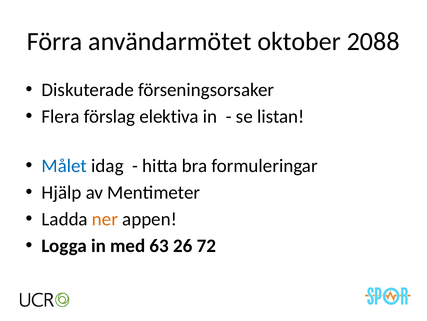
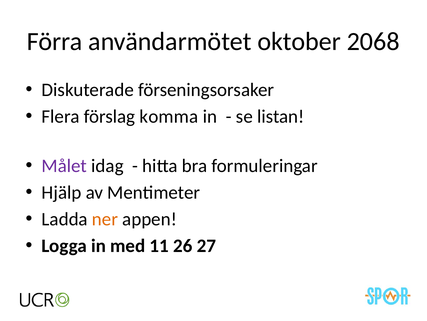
2088: 2088 -> 2068
elektiva: elektiva -> komma
Målet colour: blue -> purple
63: 63 -> 11
72: 72 -> 27
